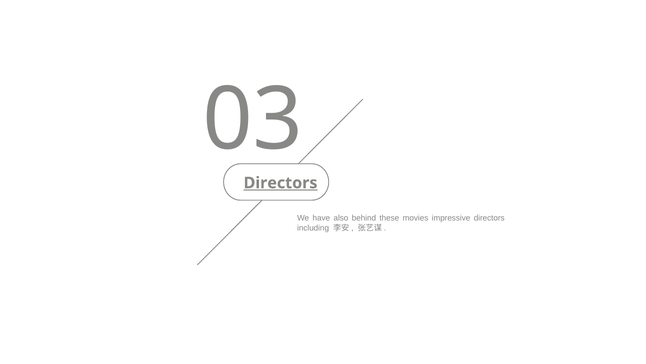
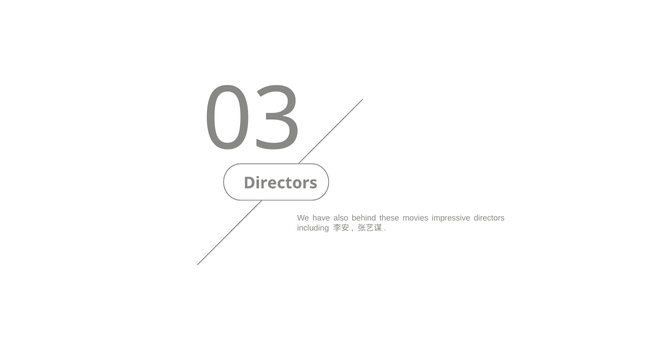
Directors at (280, 183) underline: present -> none
